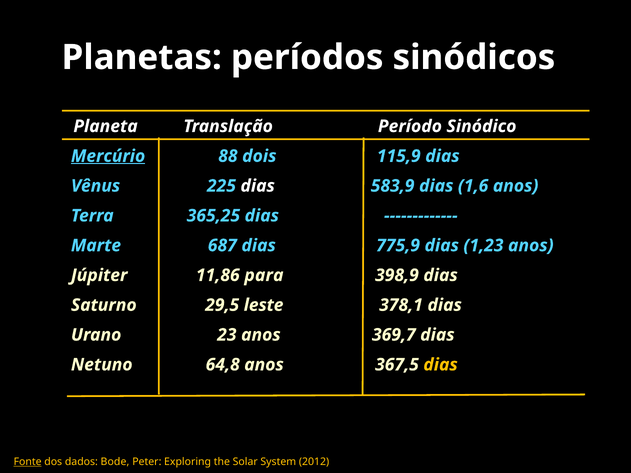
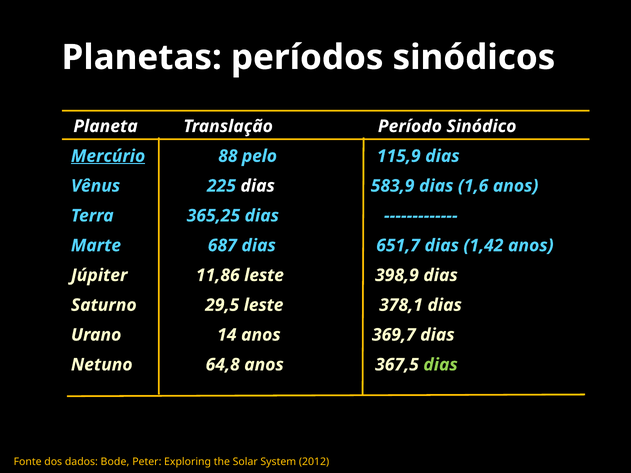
dois: dois -> pelo
775,9: 775,9 -> 651,7
1,23: 1,23 -> 1,42
11,86 para: para -> leste
23: 23 -> 14
dias at (441, 365) colour: yellow -> light green
Fonte underline: present -> none
